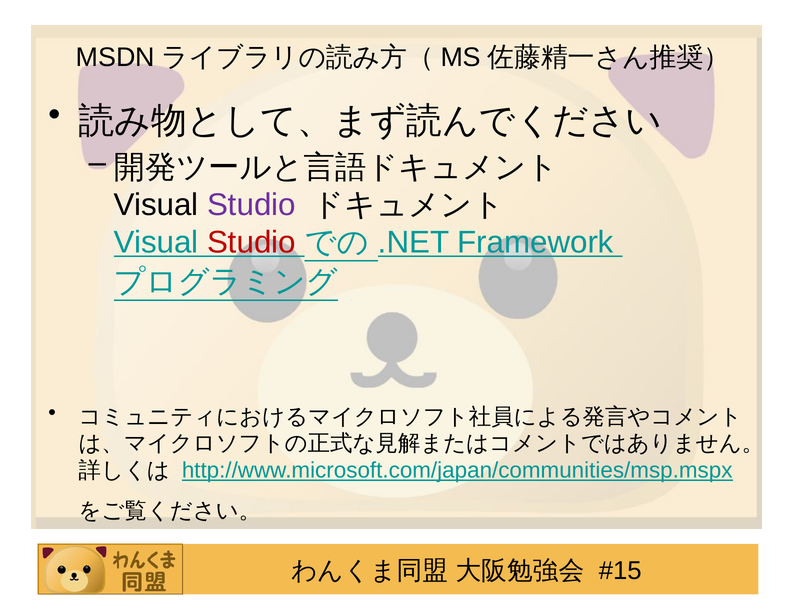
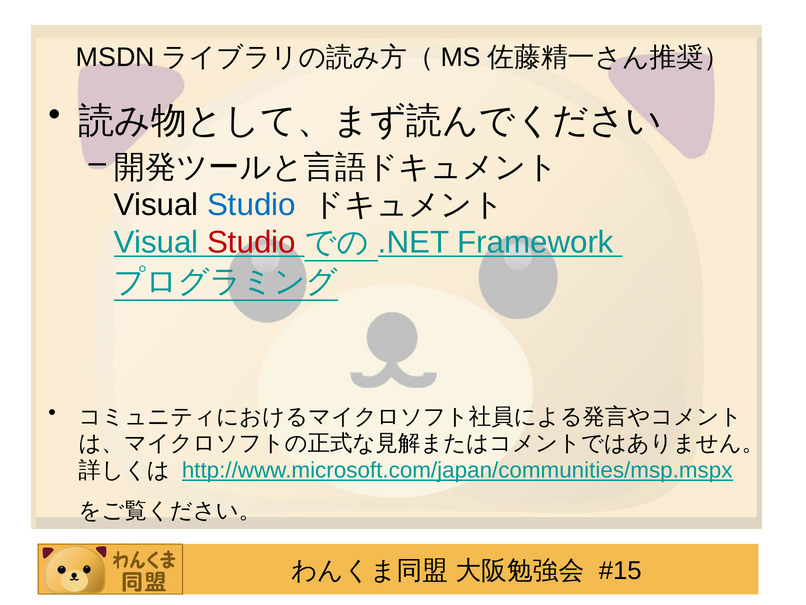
Studio at (251, 205) colour: purple -> blue
